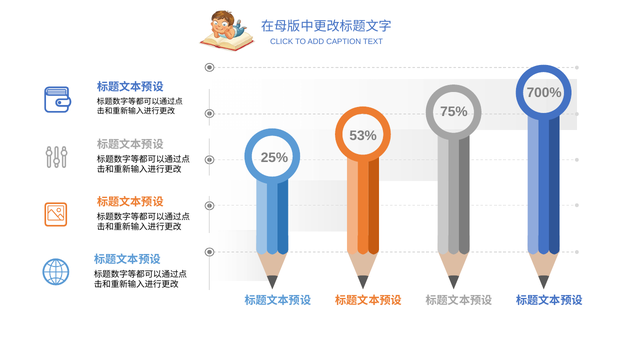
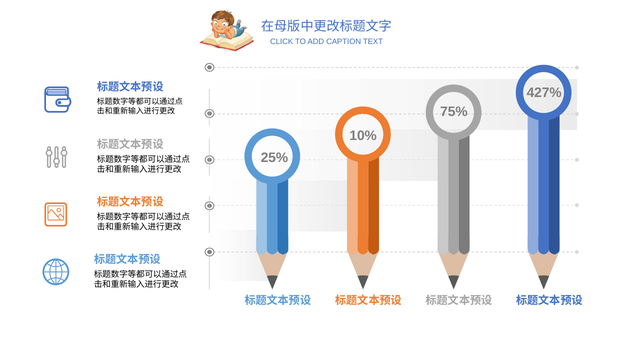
700%: 700% -> 427%
53%: 53% -> 10%
